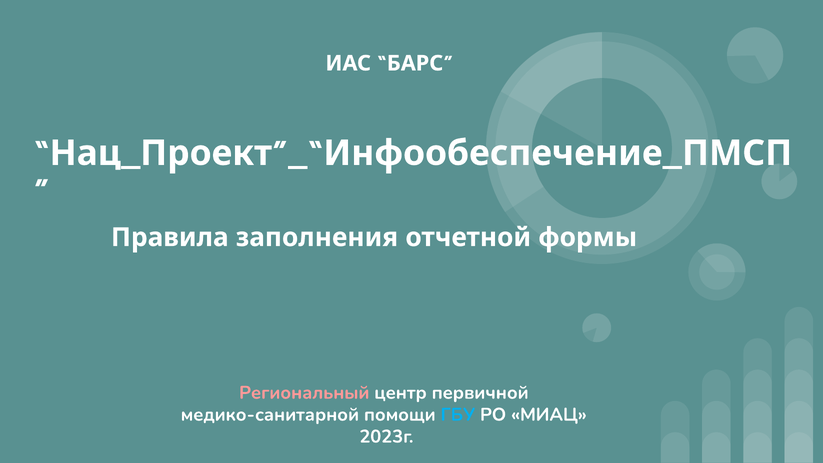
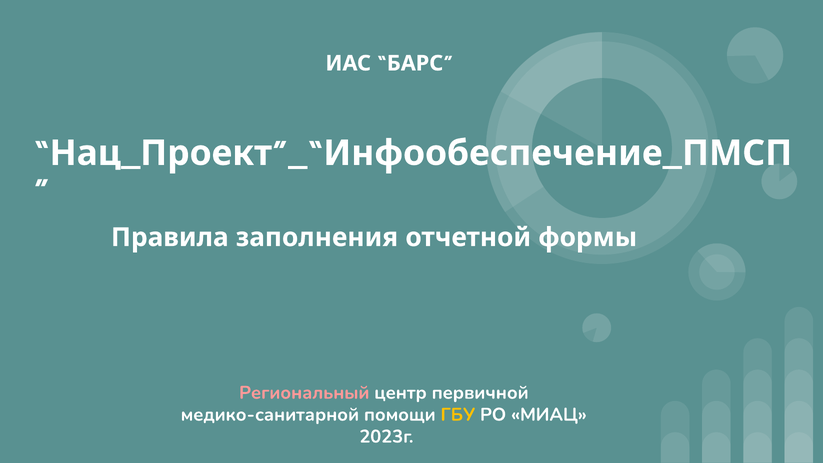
ГБУ colour: light blue -> yellow
